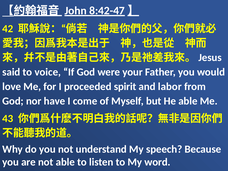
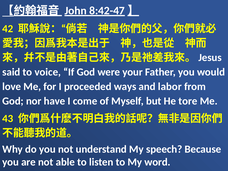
spirit: spirit -> ways
He able: able -> tore
